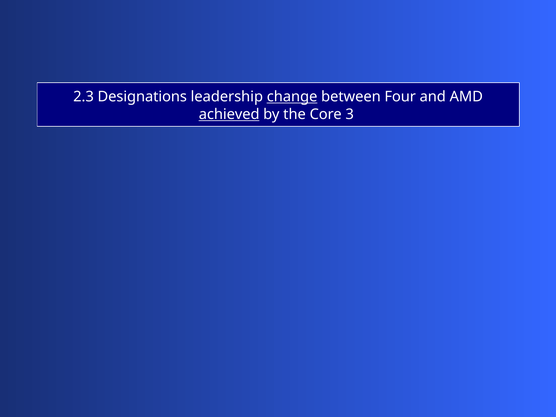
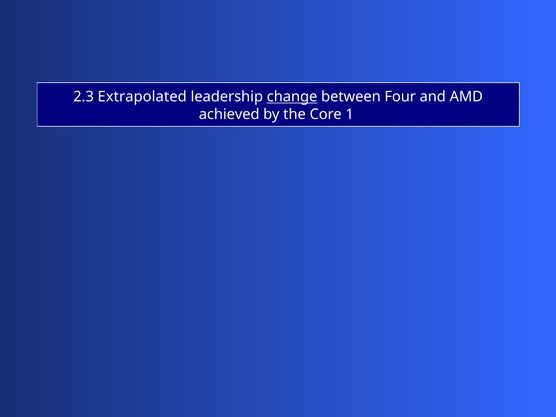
Designations: Designations -> Extrapolated
achieved underline: present -> none
3: 3 -> 1
